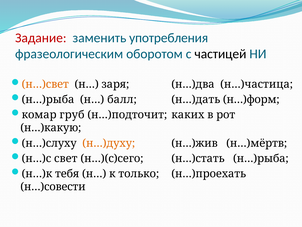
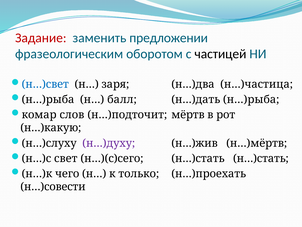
употребления: употребления -> предложении
н…)свет colour: orange -> blue
н…)дать н…)форм: н…)форм -> н…)рыба
груб: груб -> слов
каких: каких -> мёртв
н…)духу colour: orange -> purple
н…)стать н…)рыба: н…)рыба -> н…)стать
тебя: тебя -> чего
